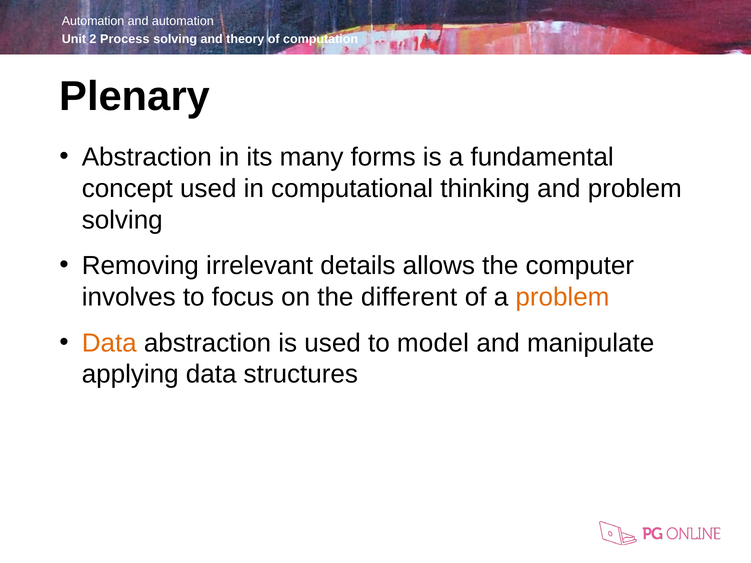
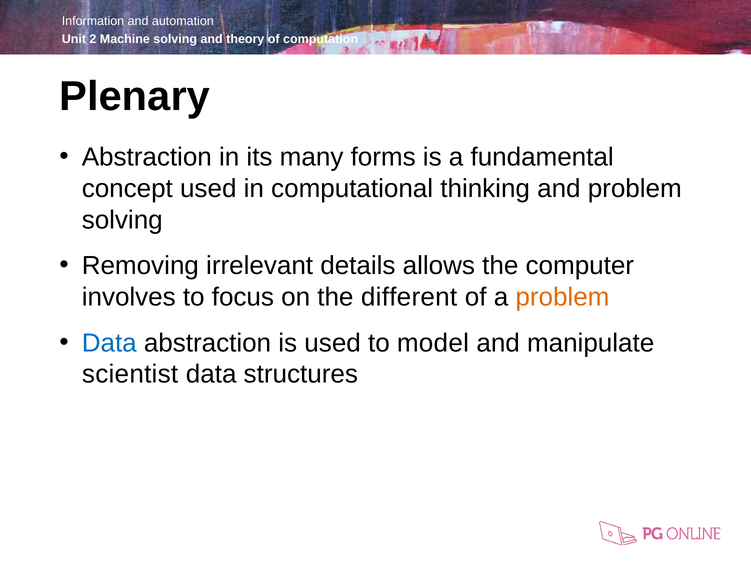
Automation at (93, 21): Automation -> Information
Process: Process -> Machine
Data at (109, 343) colour: orange -> blue
applying: applying -> scientist
